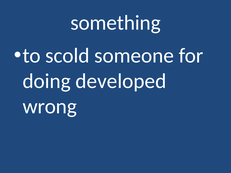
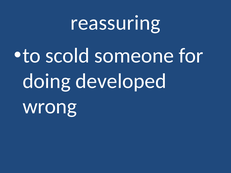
something: something -> reassuring
